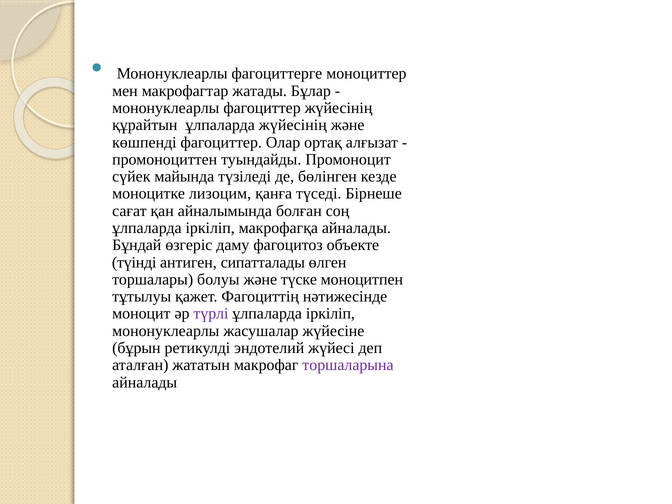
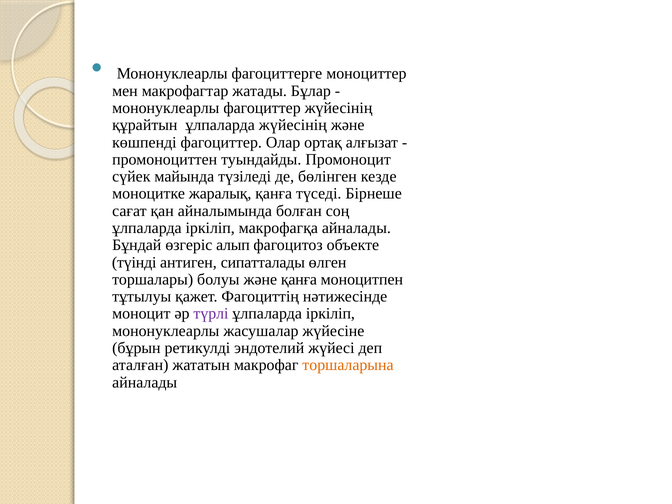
лизоцим: лизоцим -> жаралық
даму: даму -> алып
және түске: түске -> қанға
торшаларына colour: purple -> orange
